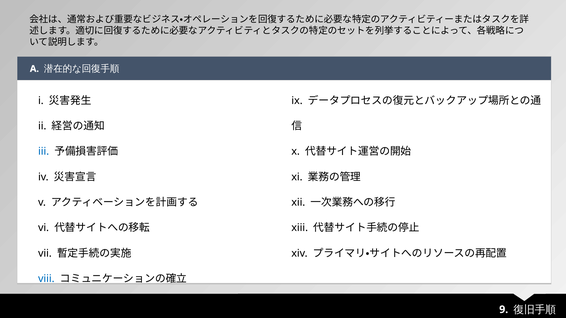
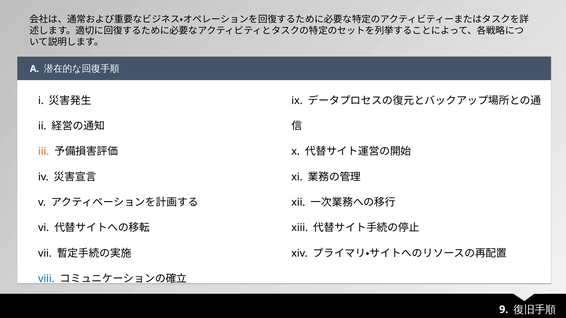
iii colour: blue -> orange
